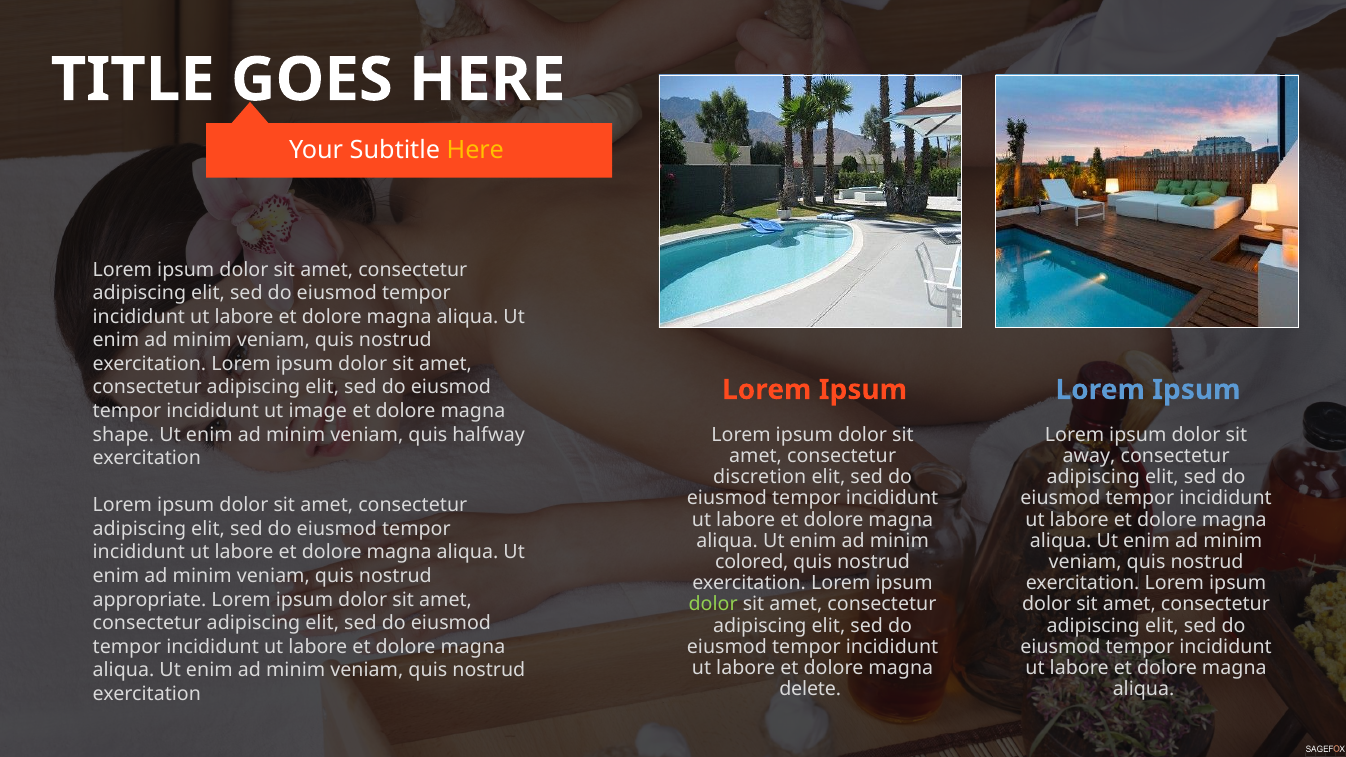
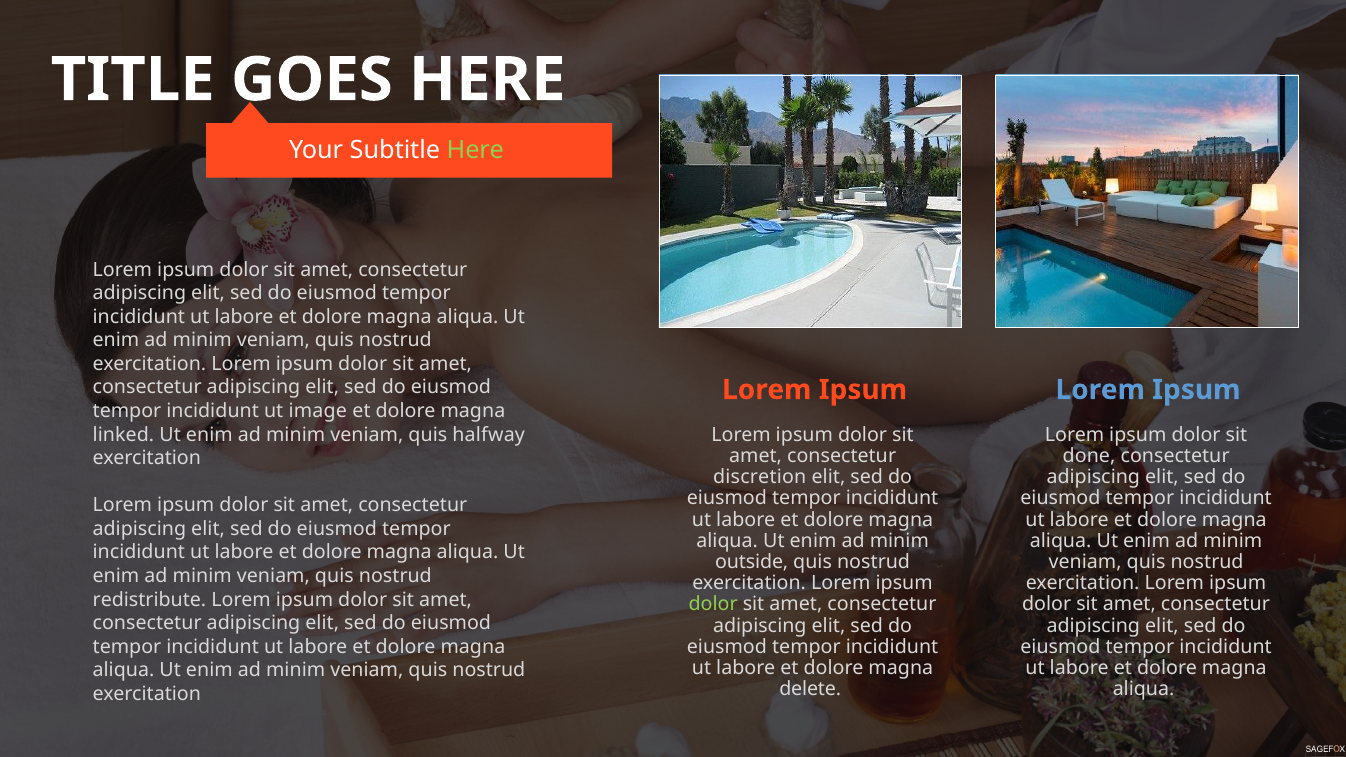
Here at (475, 151) colour: yellow -> light green
shape: shape -> linked
away: away -> done
colored: colored -> outside
appropriate: appropriate -> redistribute
